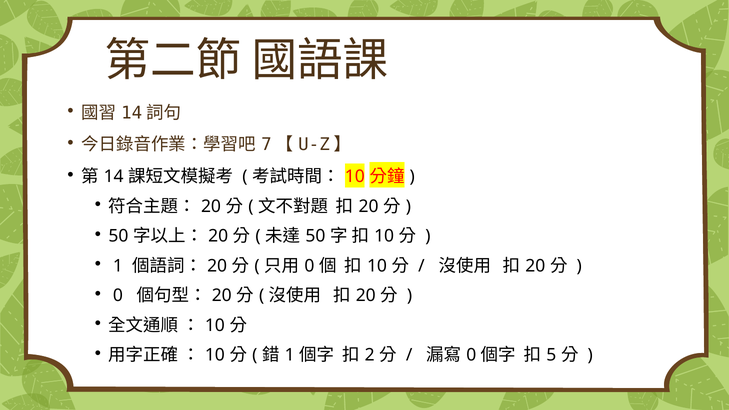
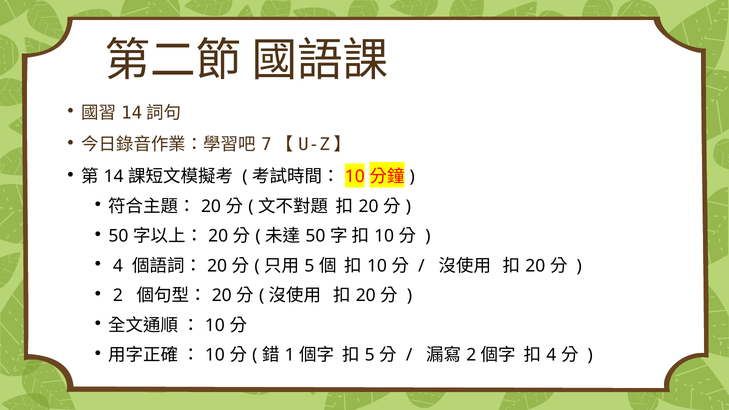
1 at (118, 266): 1 -> 4
0 at (309, 266): 0 -> 5
0 at (118, 296): 0 -> 2
2 at (370, 355): 2 -> 5
0 at (471, 355): 0 -> 2
5 at (551, 355): 5 -> 4
